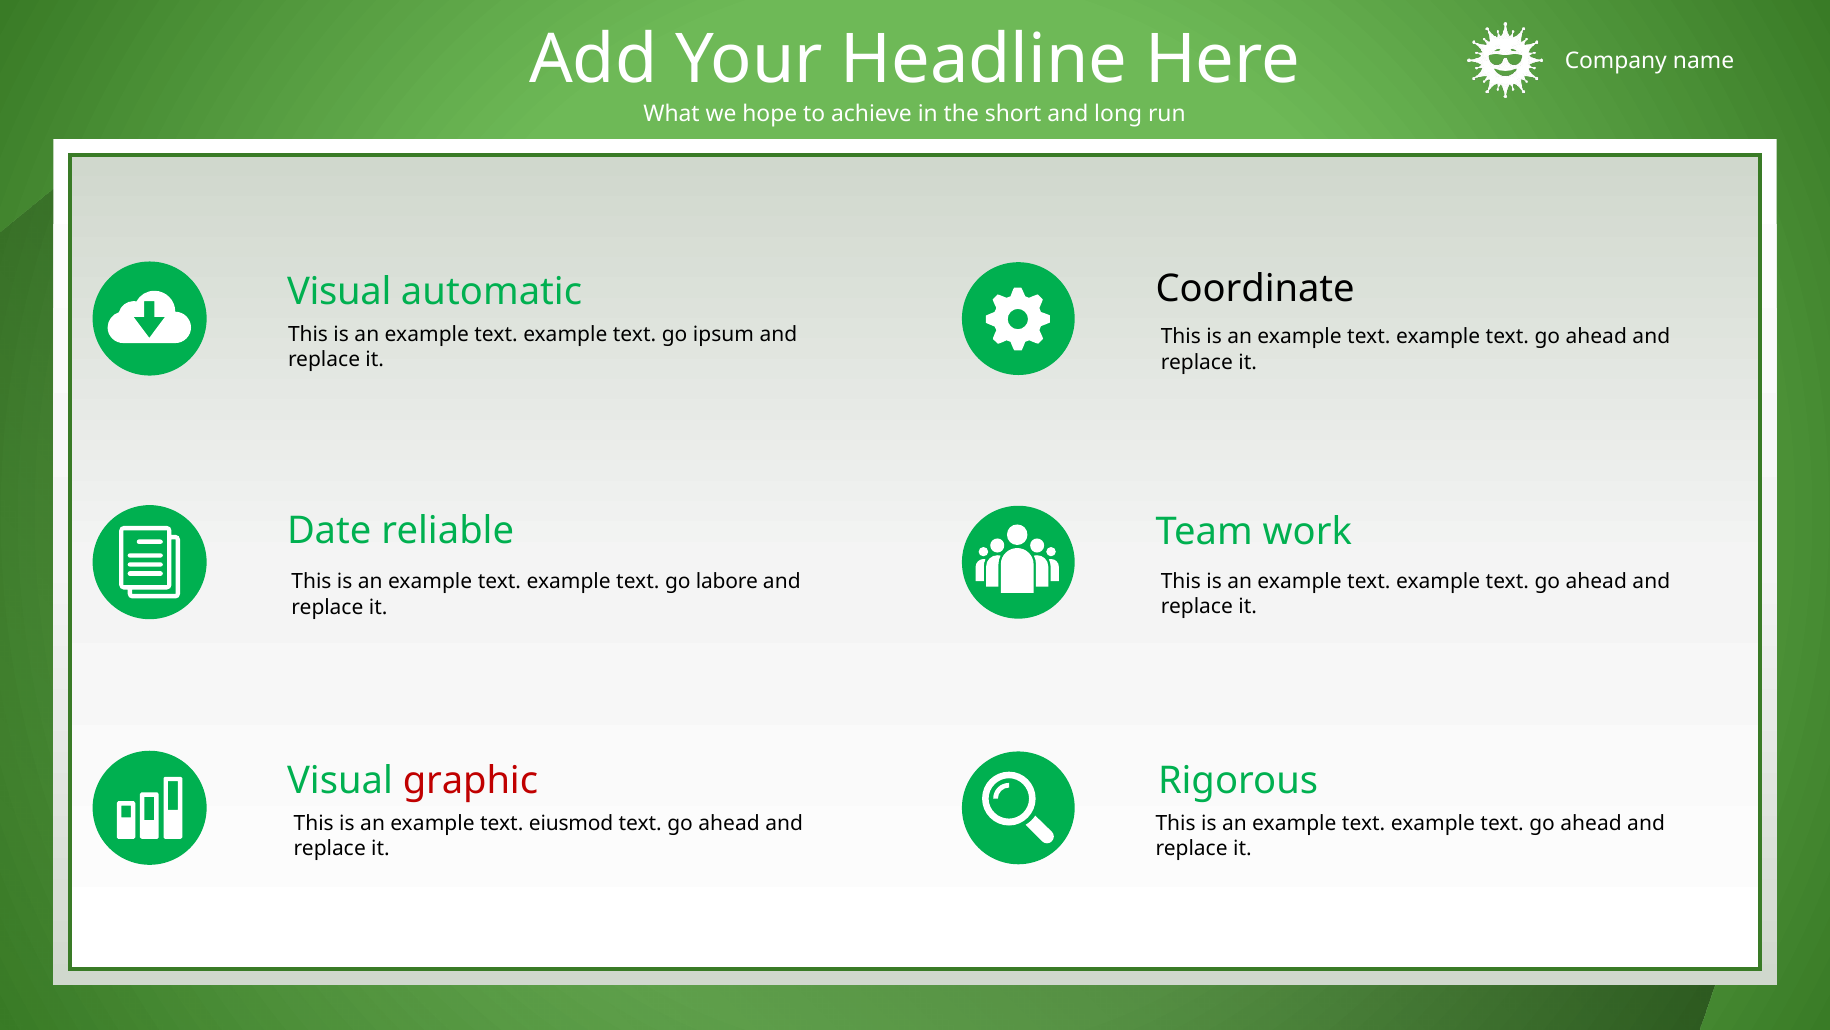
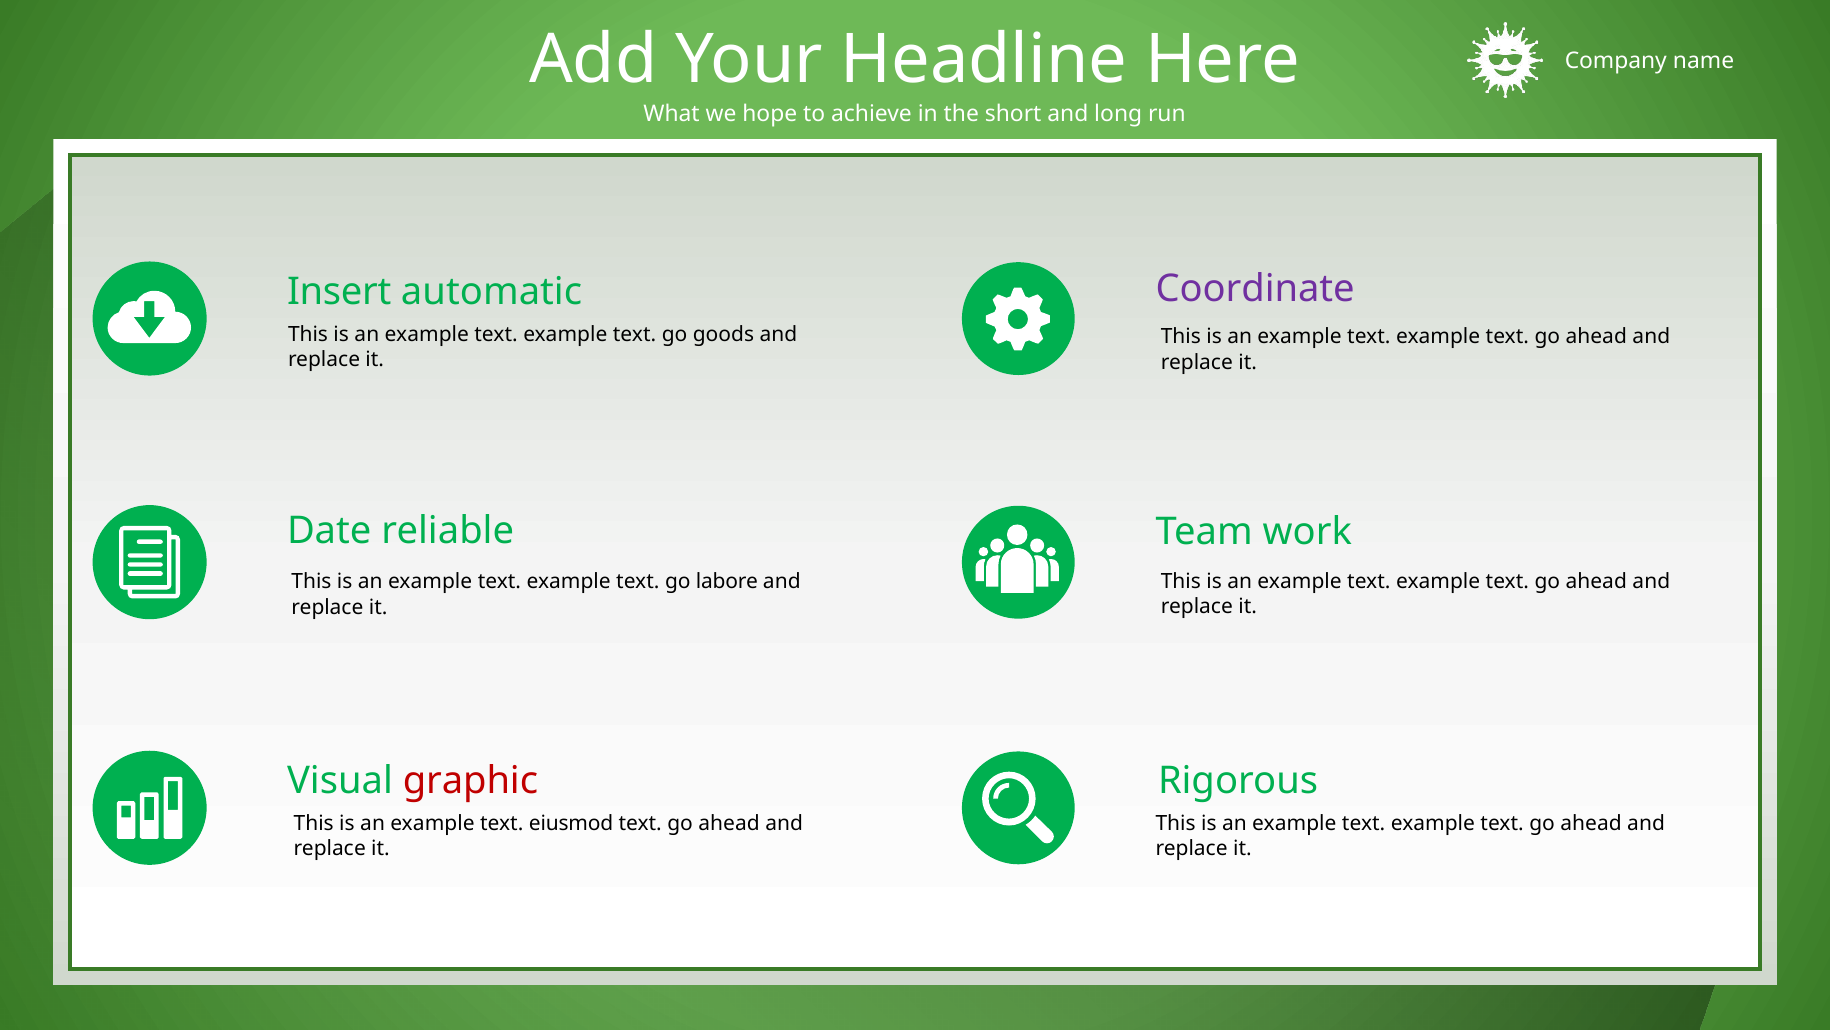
Coordinate colour: black -> purple
Visual at (339, 291): Visual -> Insert
ipsum: ipsum -> goods
